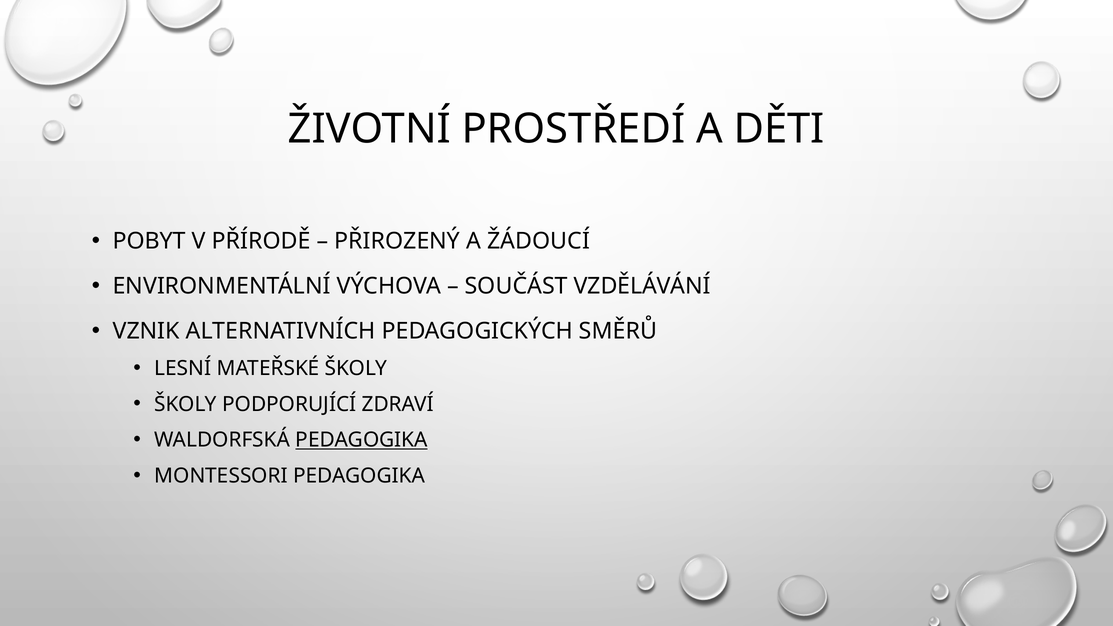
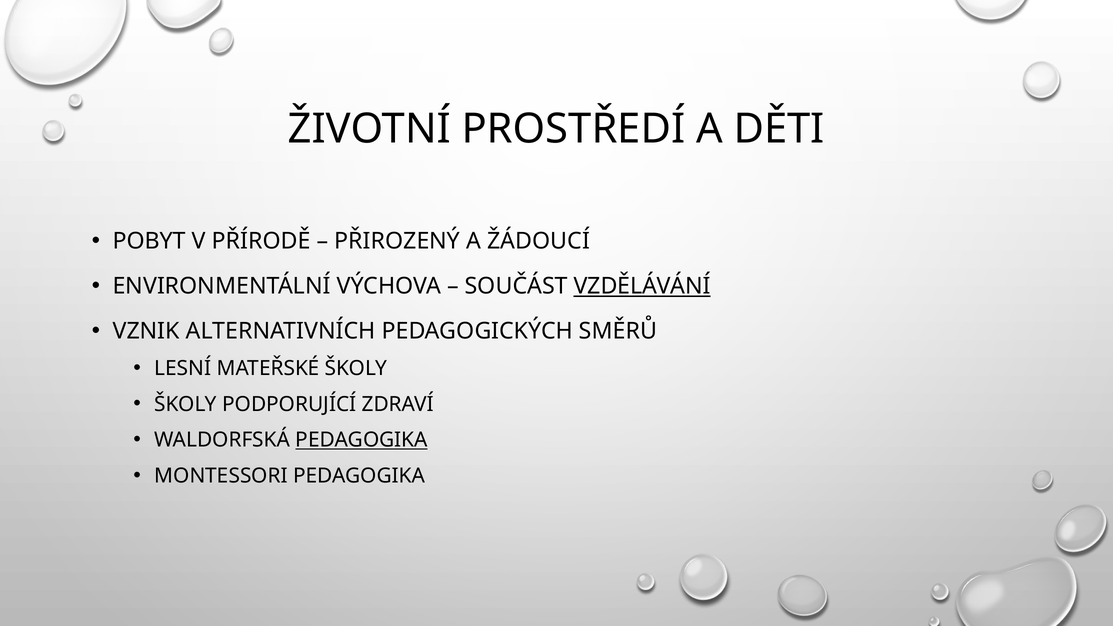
VZDĚLÁVÁNÍ underline: none -> present
